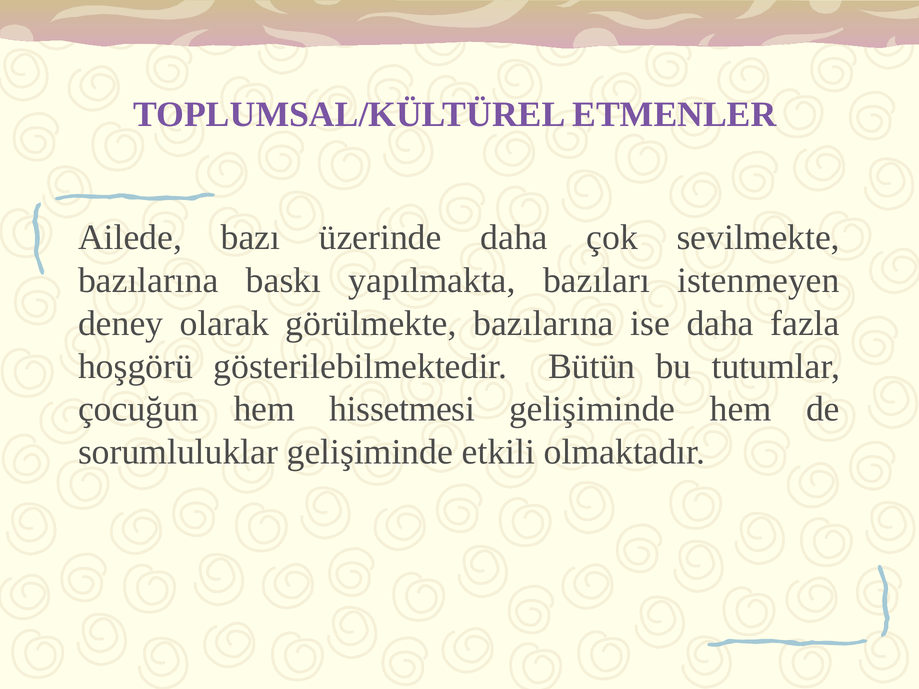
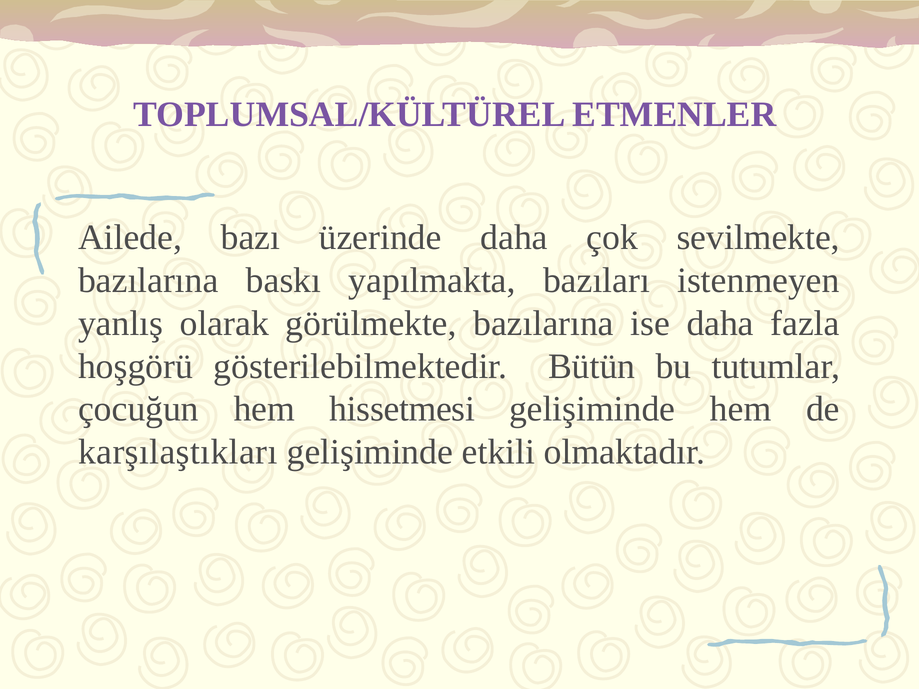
deney: deney -> yanlış
sorumluluklar: sorumluluklar -> karşılaştıkları
